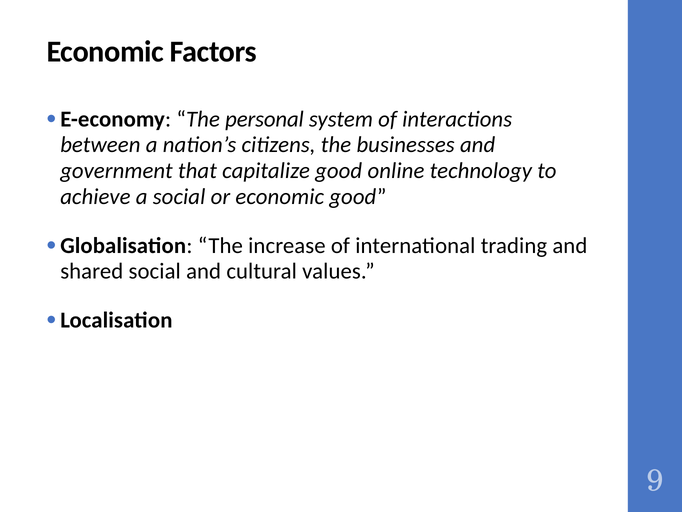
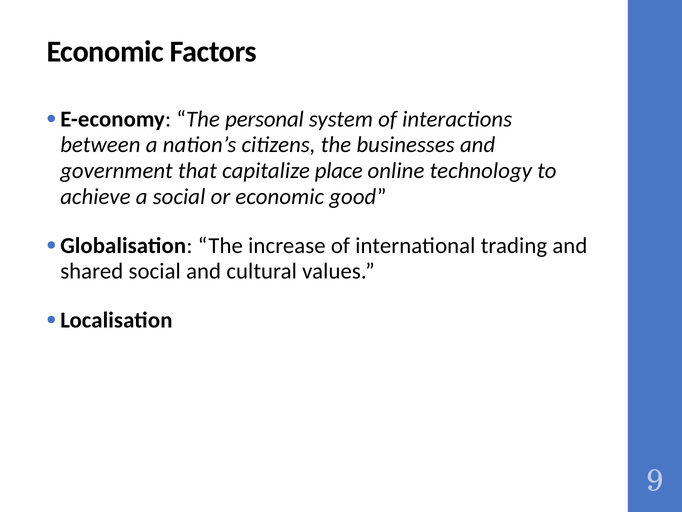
capitalize good: good -> place
